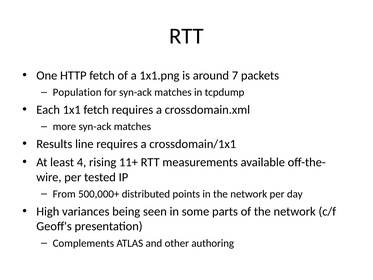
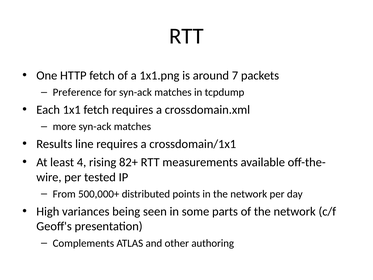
Population: Population -> Preference
11+: 11+ -> 82+
